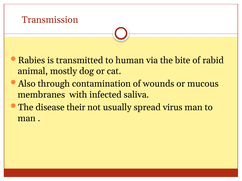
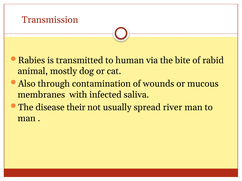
virus: virus -> river
